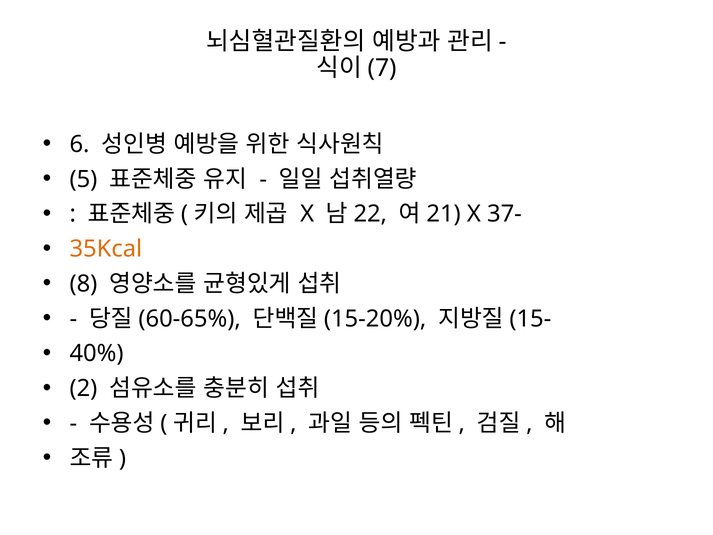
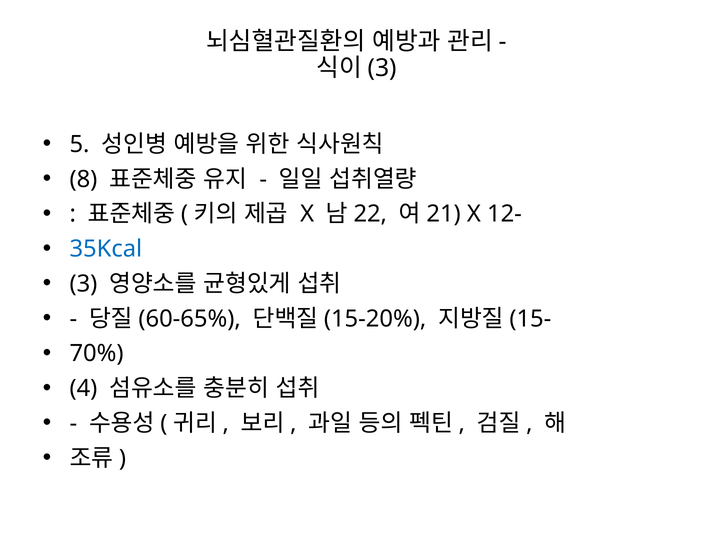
7 at (382, 68): 7 -> 3
6: 6 -> 5
5: 5 -> 8
37-: 37- -> 12-
35Kcal colour: orange -> blue
8 at (83, 284): 8 -> 3
40%: 40% -> 70%
2: 2 -> 4
